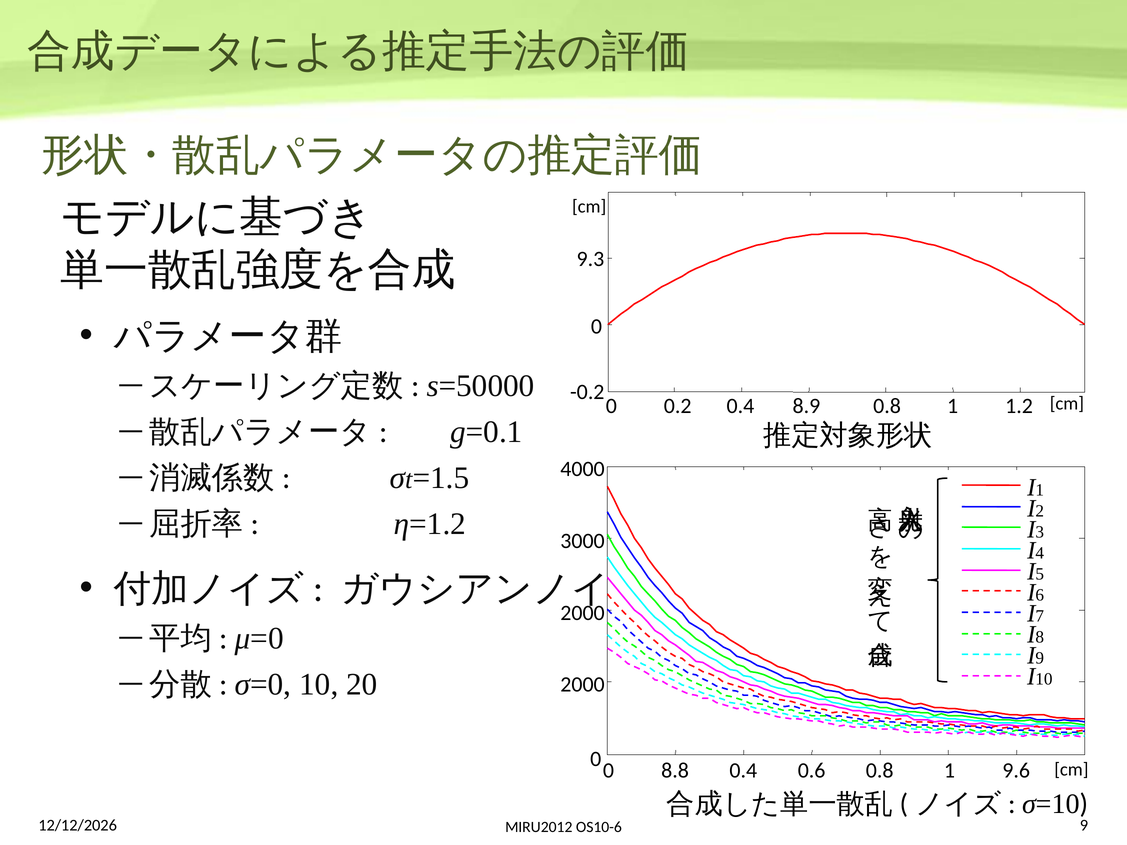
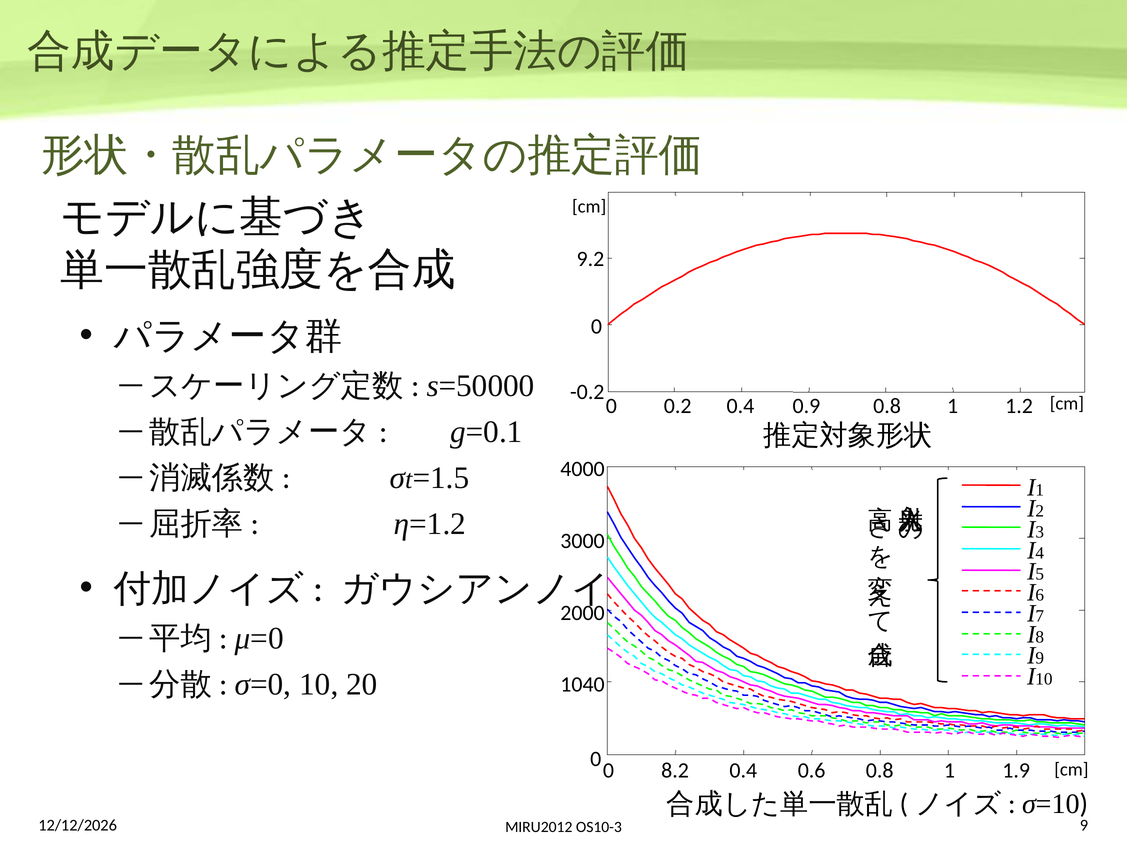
9.3: 9.3 -> 9.2
8.9: 8.9 -> 0.9
2000 at (583, 685): 2000 -> 1040
8.8: 8.8 -> 8.2
9.6: 9.6 -> 1.9
OS10-6: OS10-6 -> OS10-3
